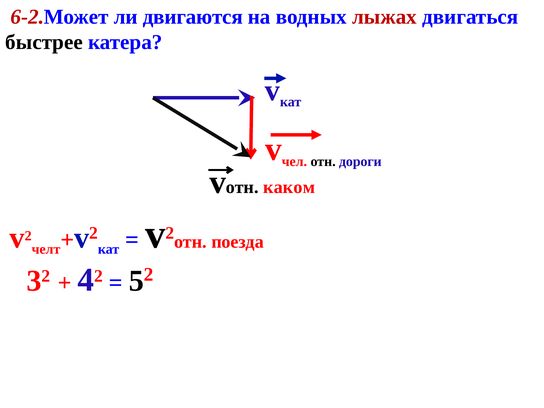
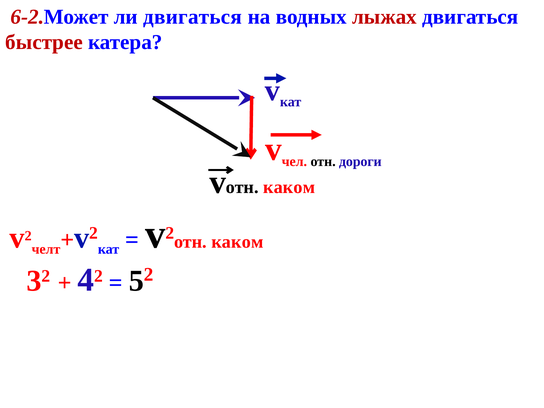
ли двигаются: двигаются -> двигаться
быстрее colour: black -> red
поезда at (238, 242): поезда -> каком
